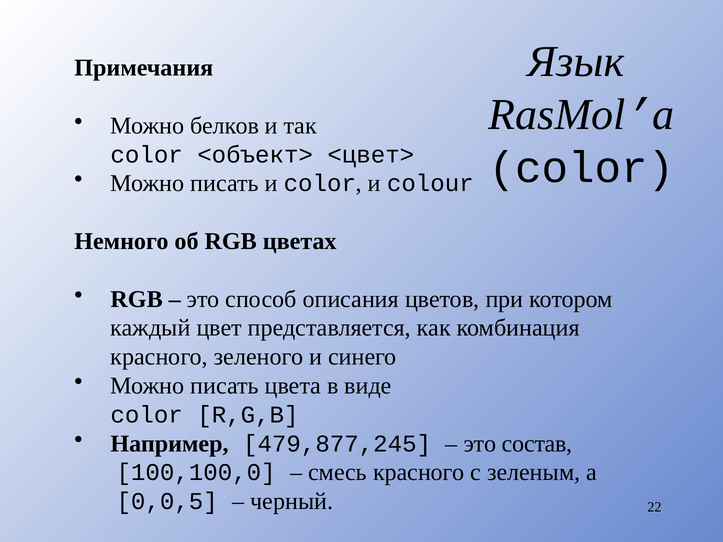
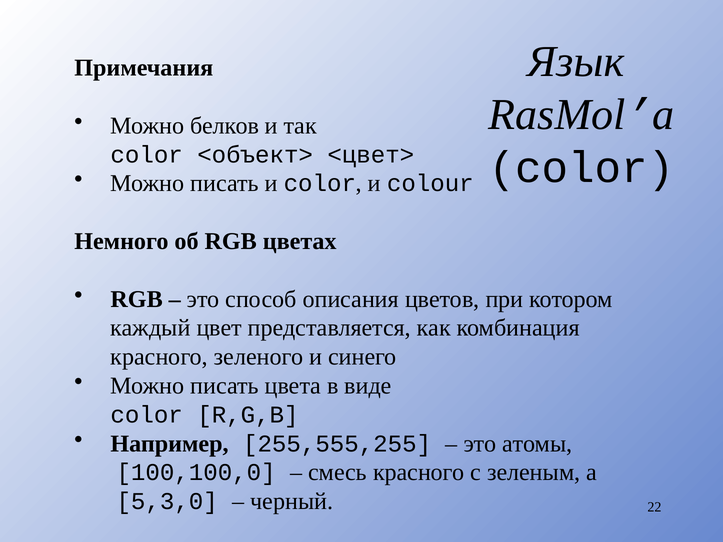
479,877,245: 479,877,245 -> 255,555,255
состав: состав -> атомы
0,0,5: 0,0,5 -> 5,3,0
